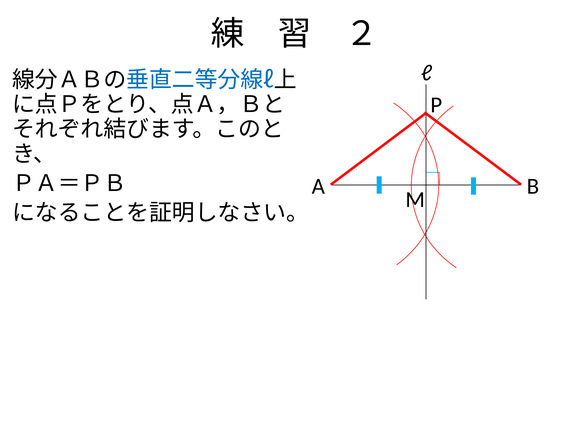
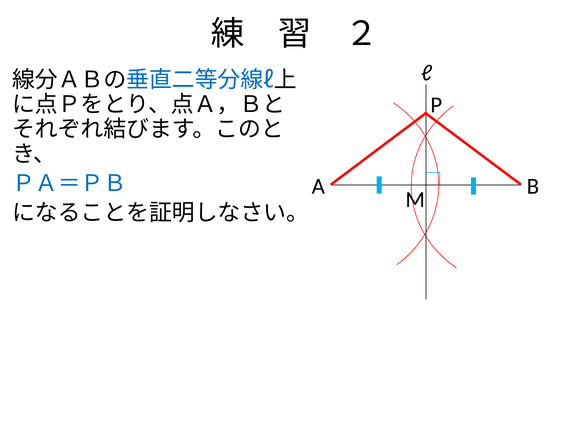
ＰＡ＝ＰＢ colour: black -> blue
